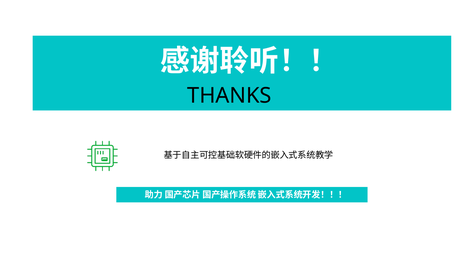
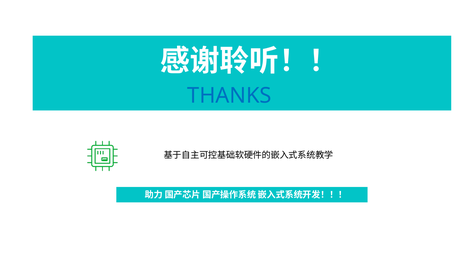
THANKS colour: black -> blue
